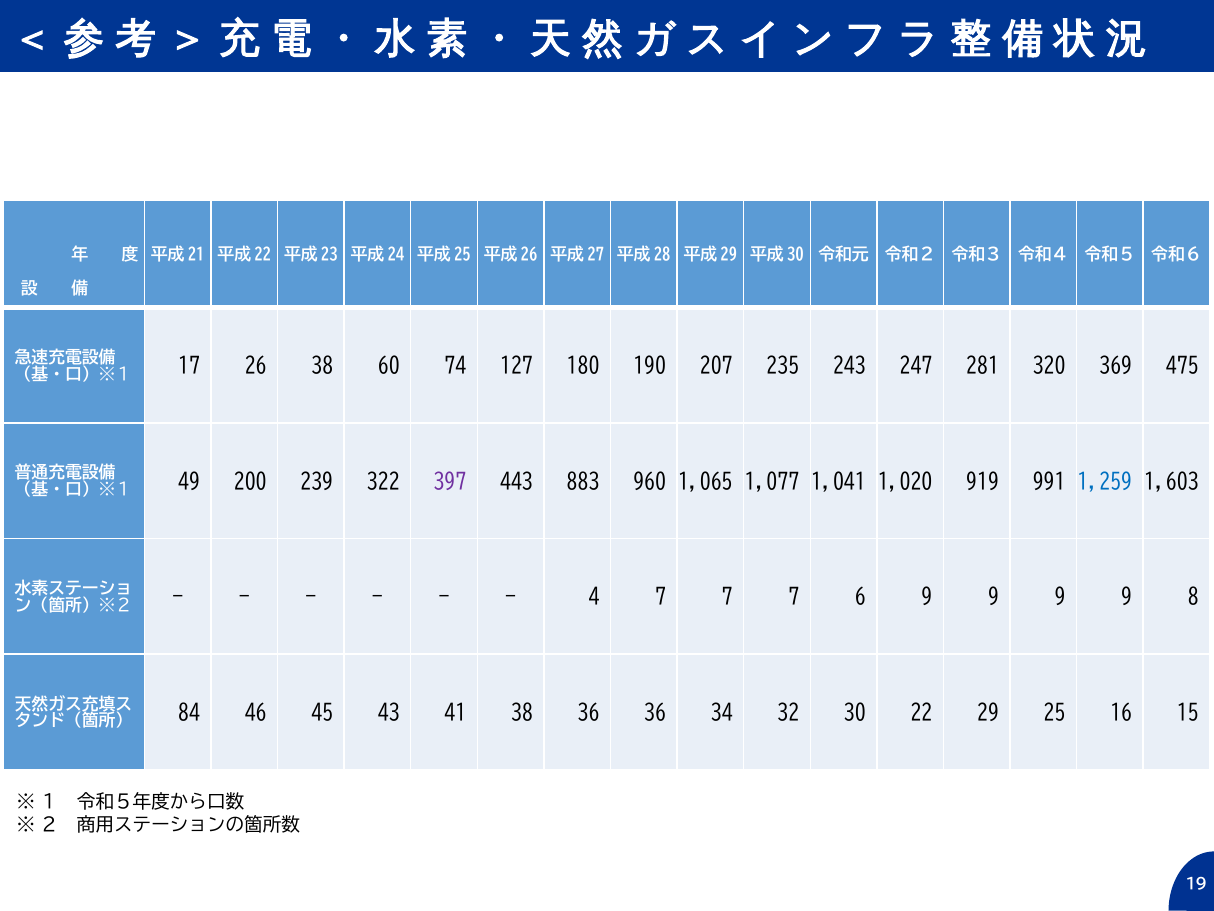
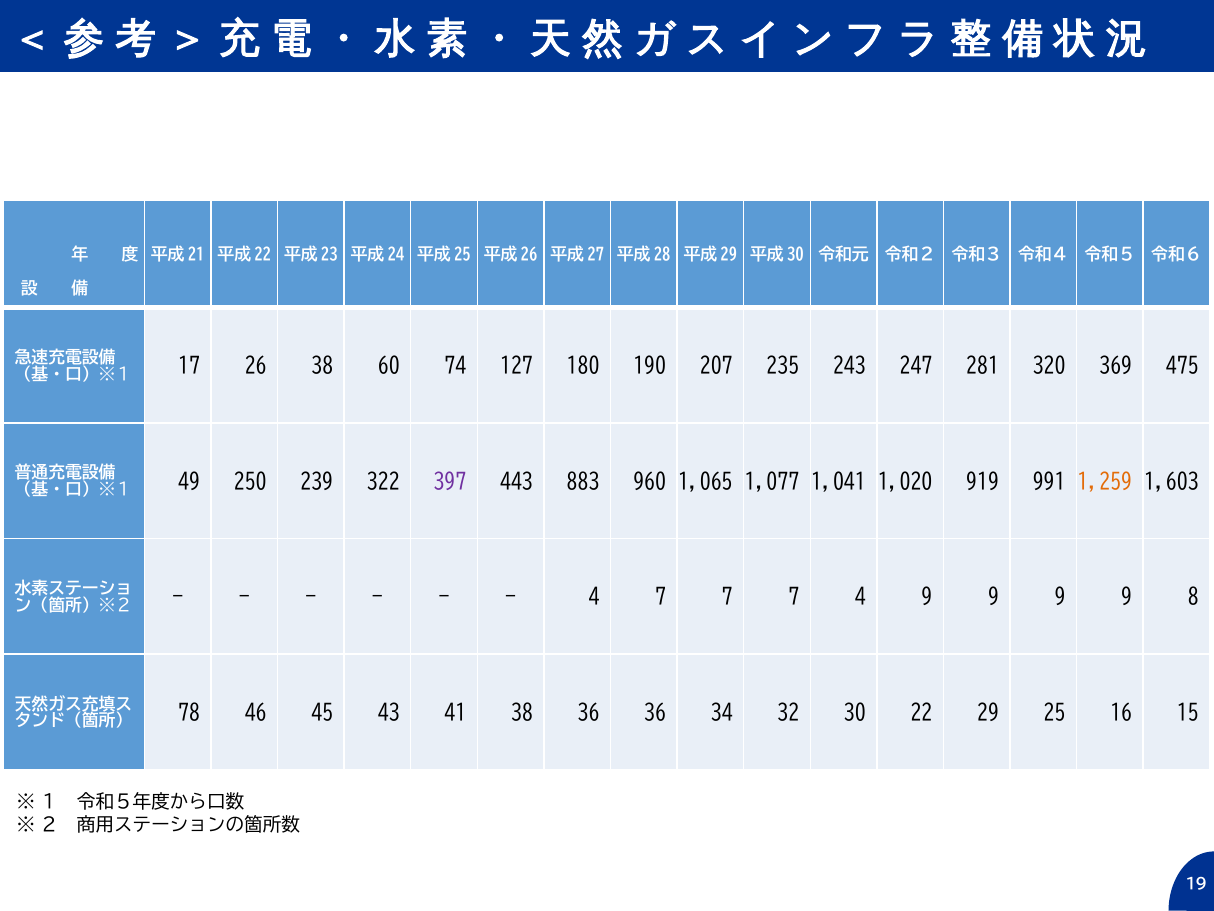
200: 200 -> 250
1,259 colour: blue -> orange
7 6: 6 -> 4
84: 84 -> 78
